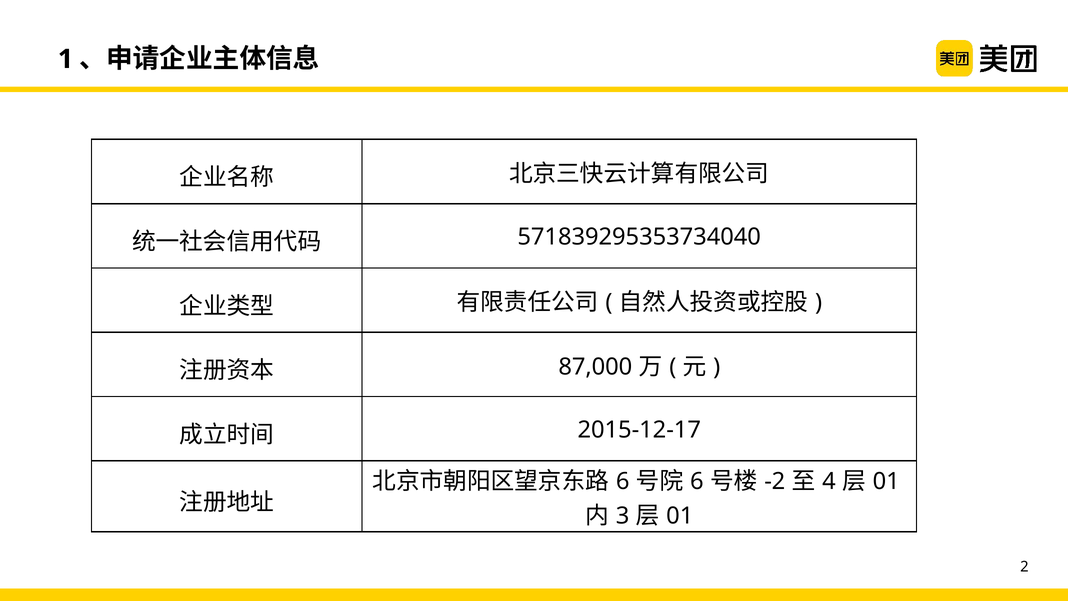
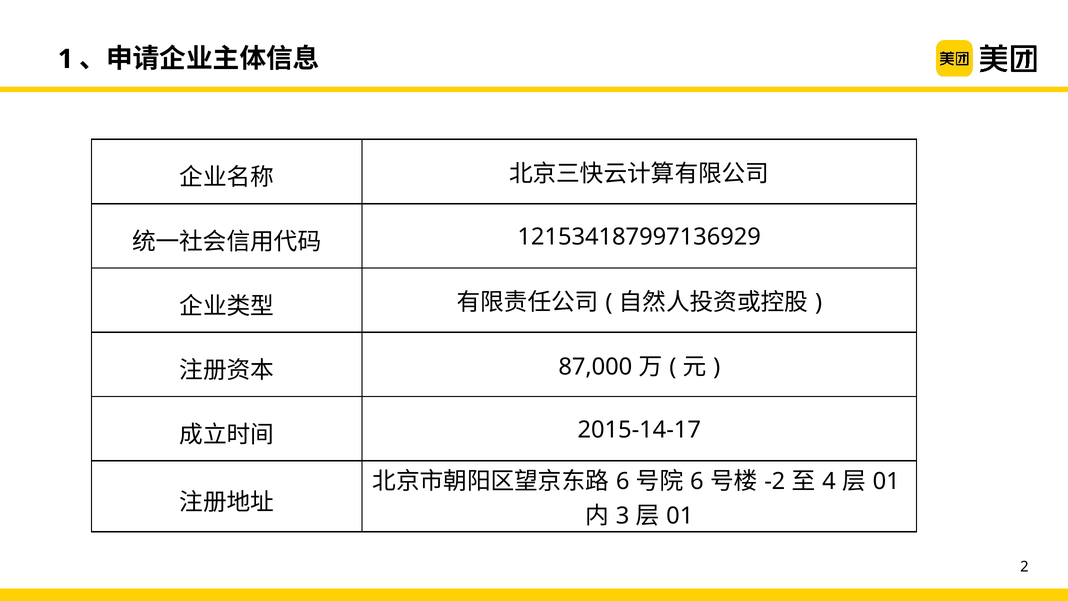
571839295353734040: 571839295353734040 -> 121534187997136929
2015-12-17: 2015-12-17 -> 2015-14-17
